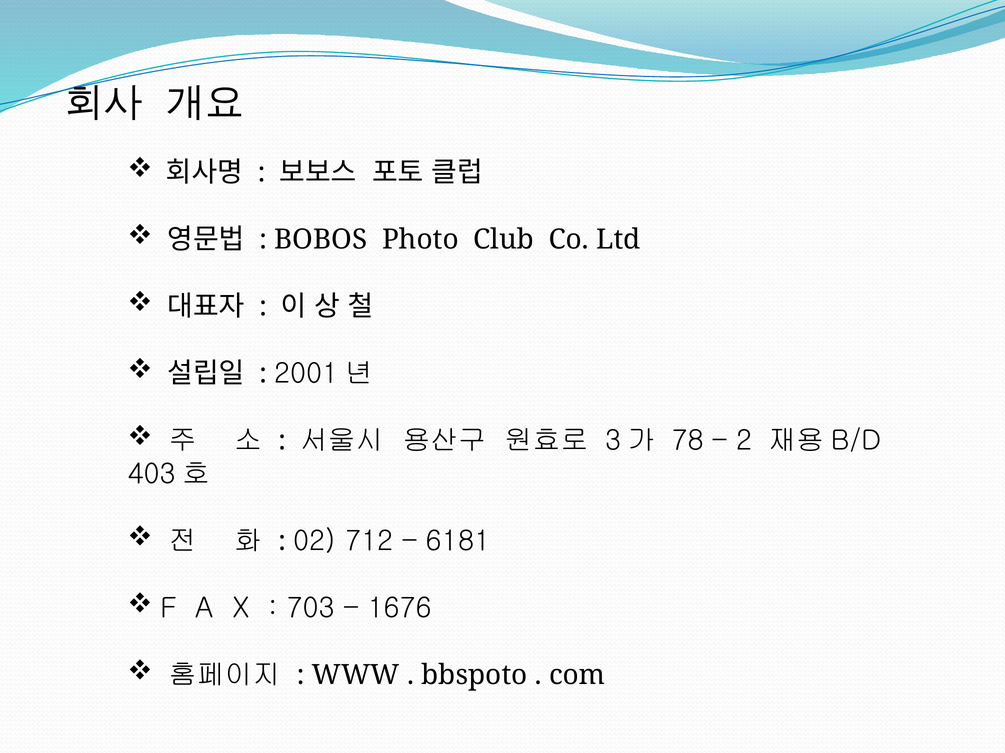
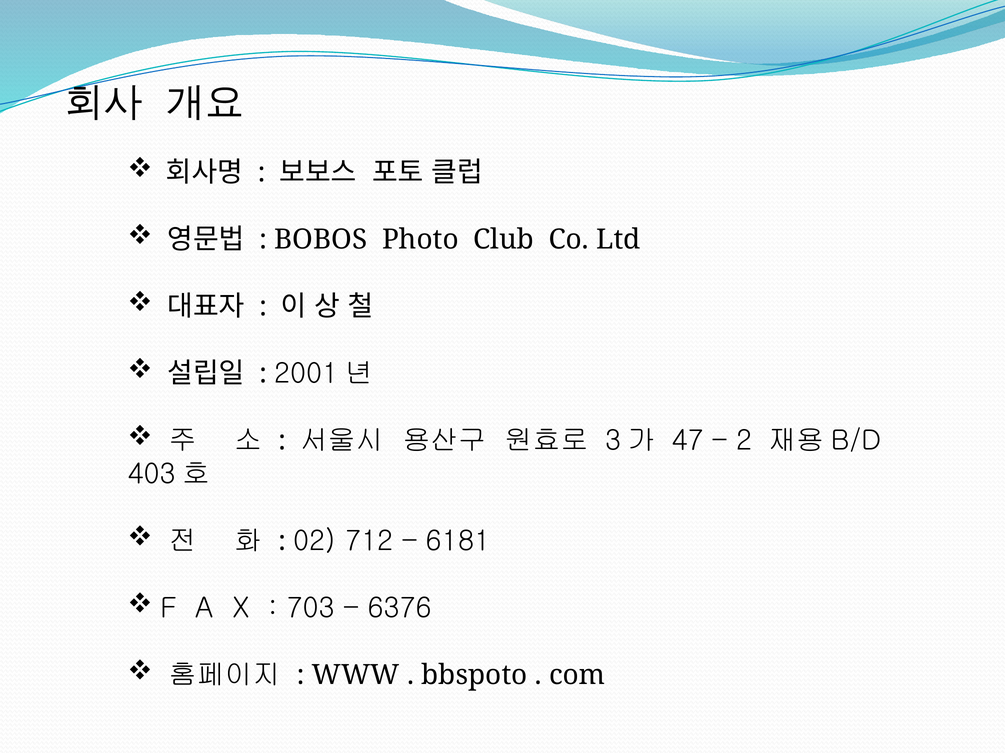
78: 78 -> 47
1676: 1676 -> 6376
